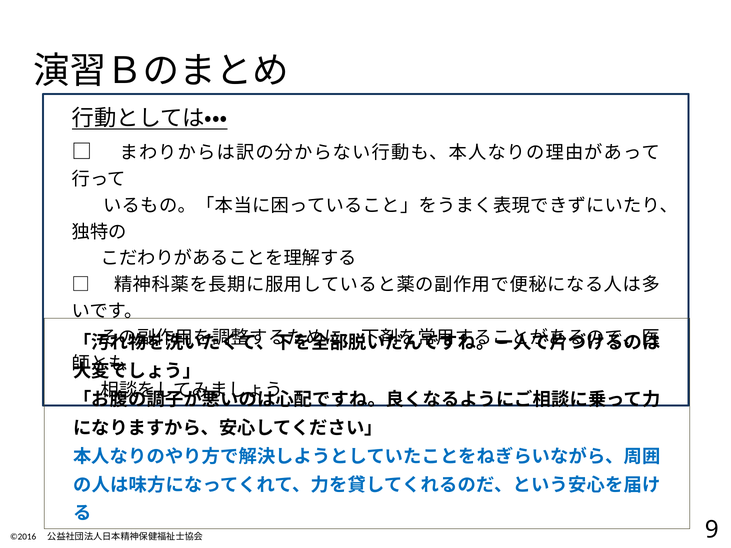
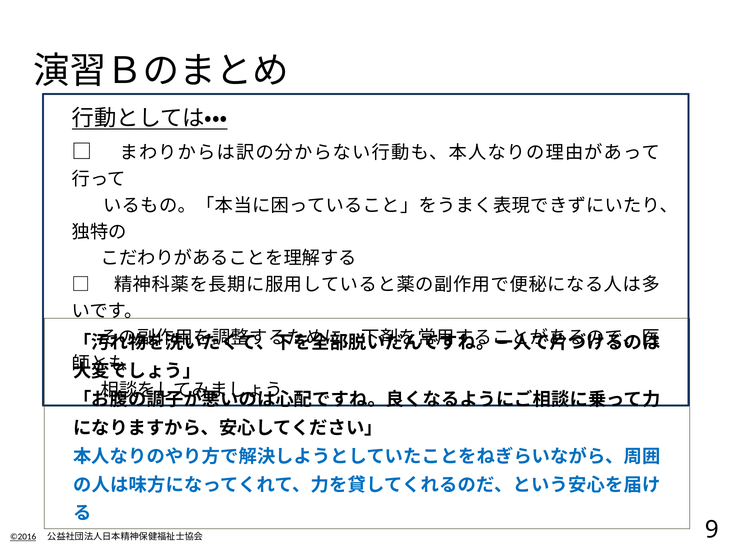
©2016 underline: none -> present
